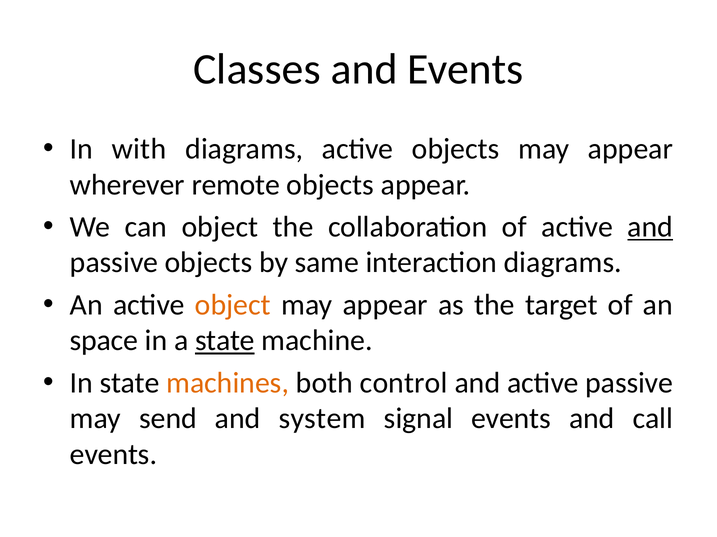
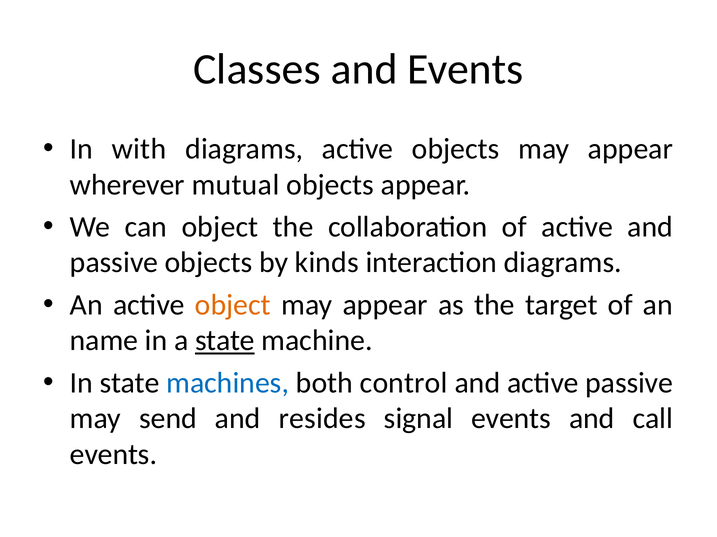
remote: remote -> mutual
and at (650, 227) underline: present -> none
same: same -> kinds
space: space -> name
machines colour: orange -> blue
system: system -> resides
